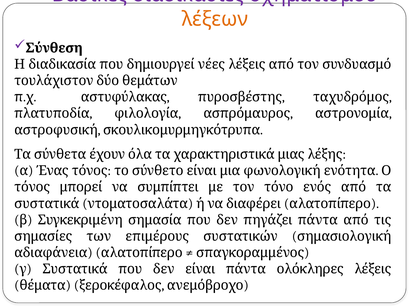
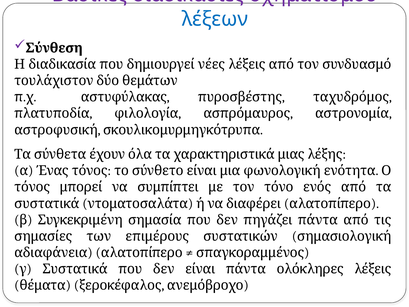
λέξεων colour: orange -> blue
